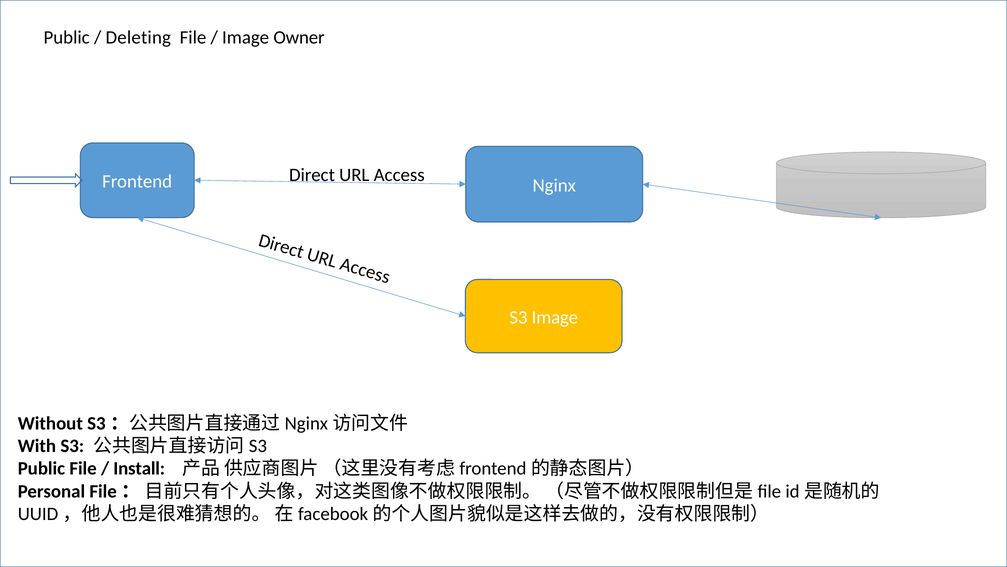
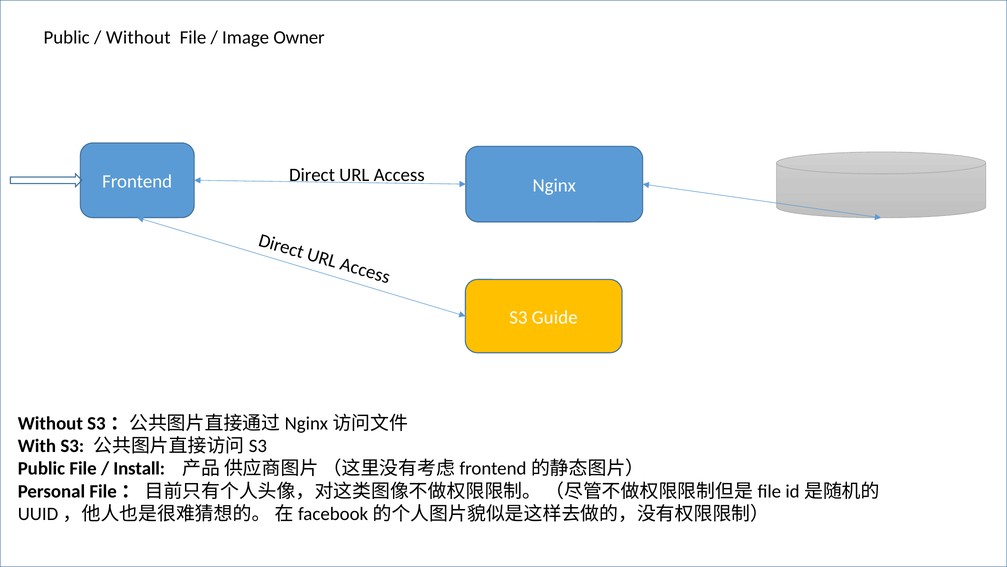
Deleting at (138, 37): Deleting -> Without
S3 Image: Image -> Guide
